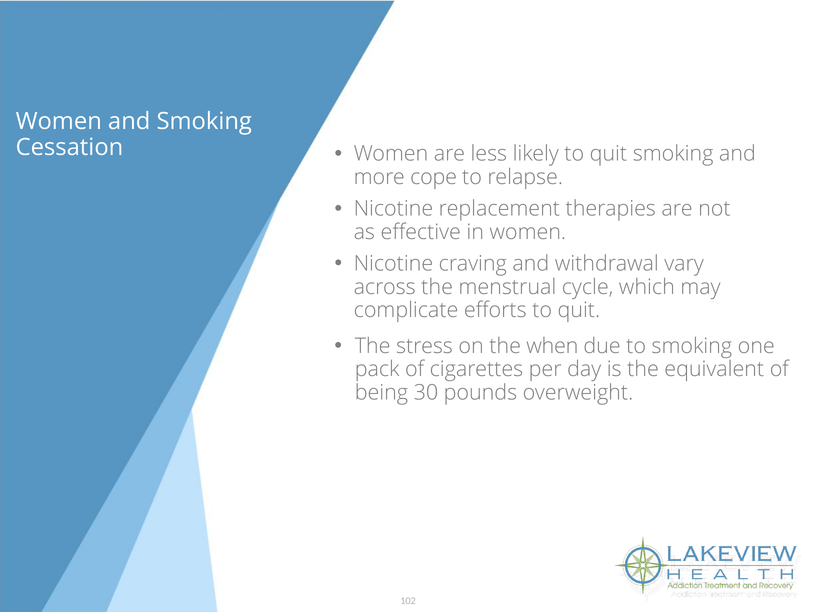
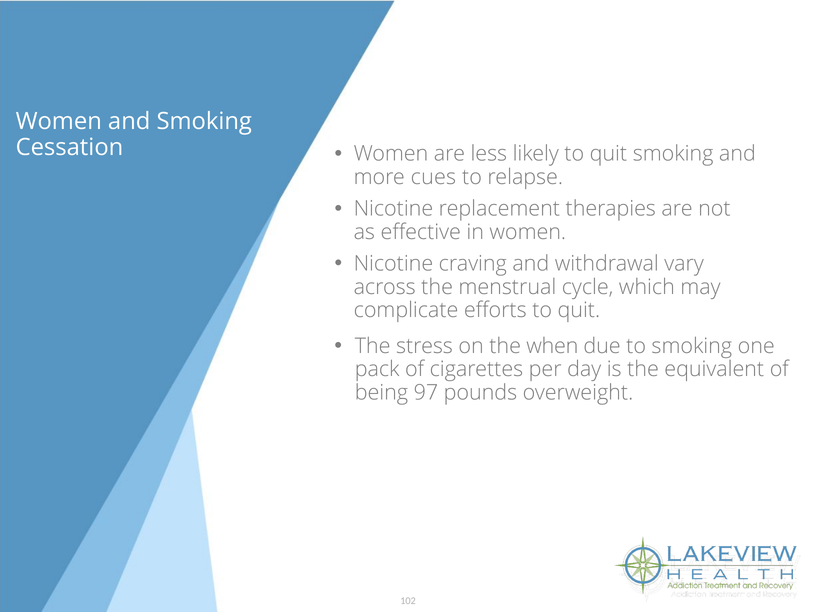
cope: cope -> cues
30: 30 -> 97
